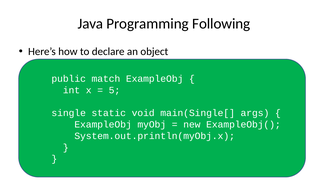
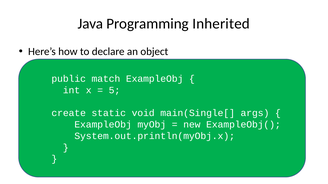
Following: Following -> Inherited
single: single -> create
